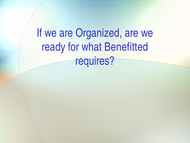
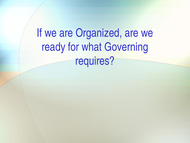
Benefitted: Benefitted -> Governing
